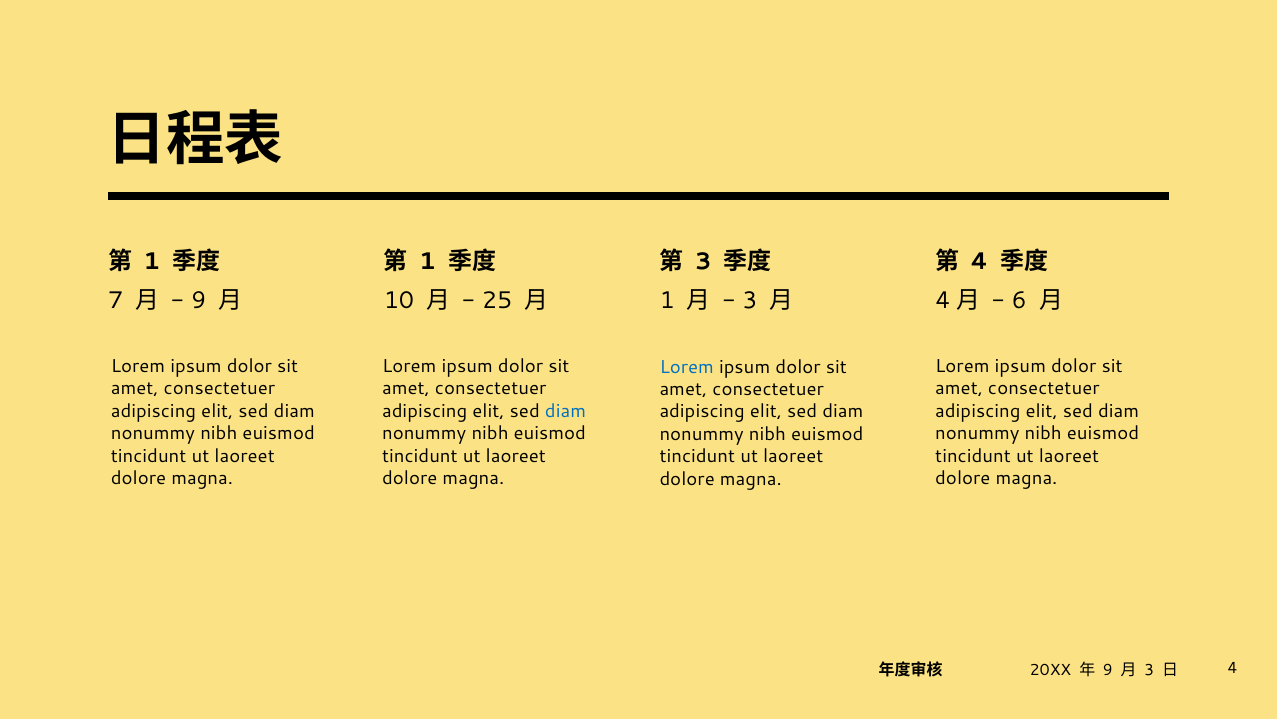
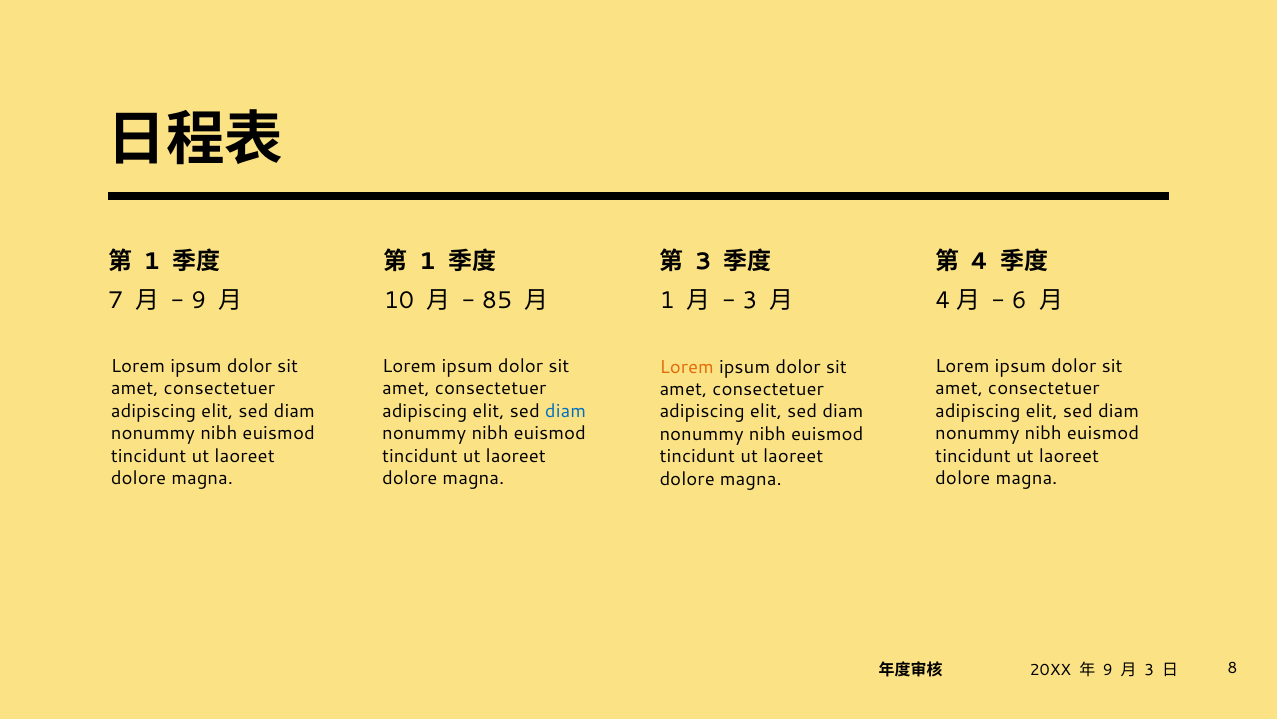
25: 25 -> 85
Lorem at (687, 367) colour: blue -> orange
4 at (1232, 668): 4 -> 8
